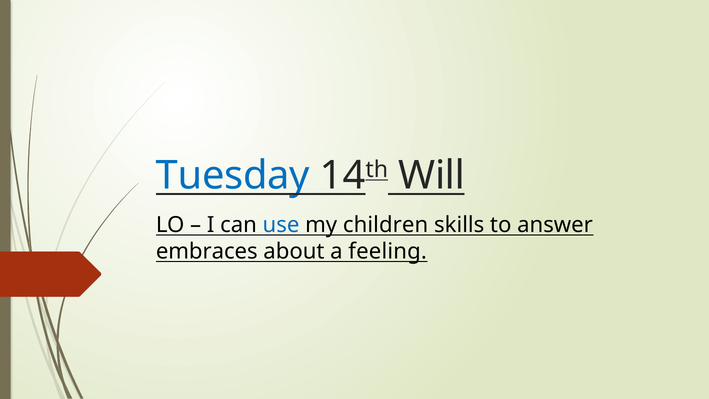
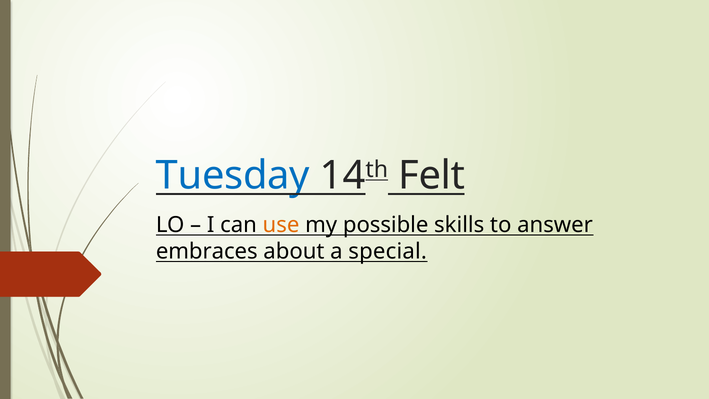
Will: Will -> Felt
use colour: blue -> orange
children: children -> possible
feeling: feeling -> special
